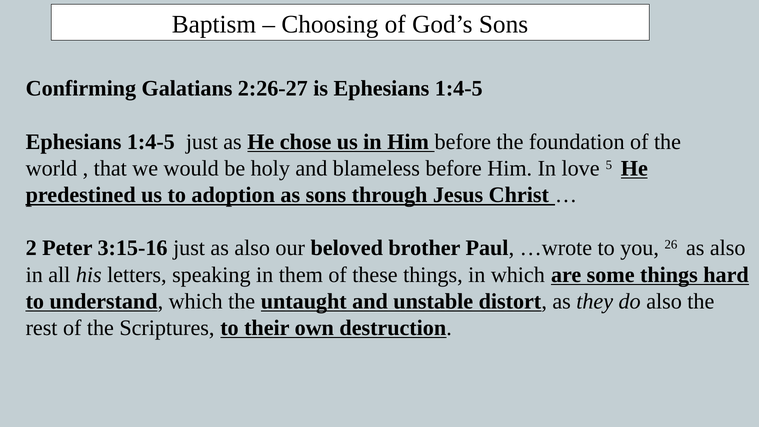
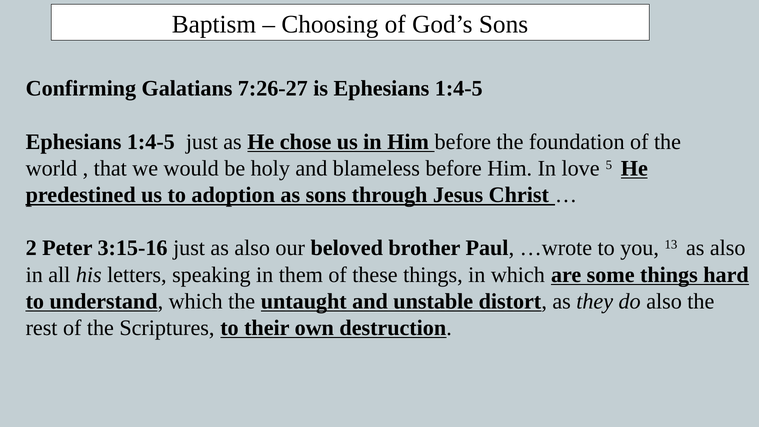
2:26-27: 2:26-27 -> 7:26-27
26: 26 -> 13
